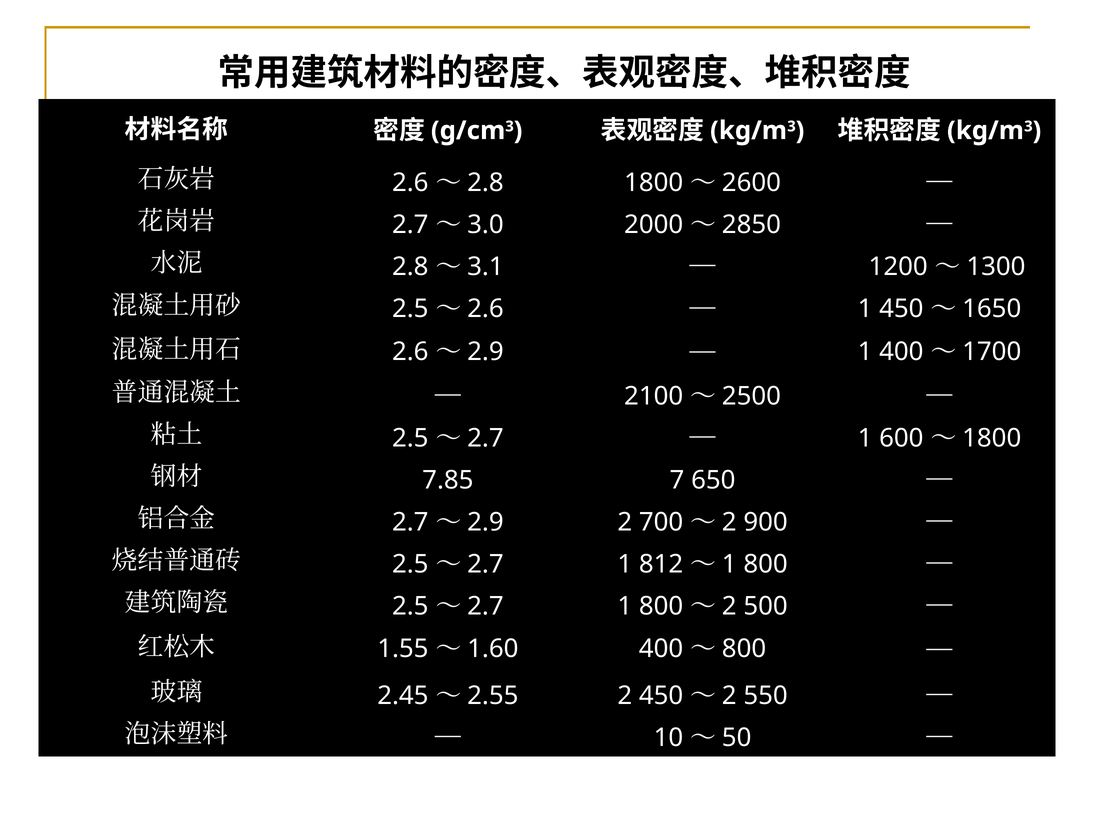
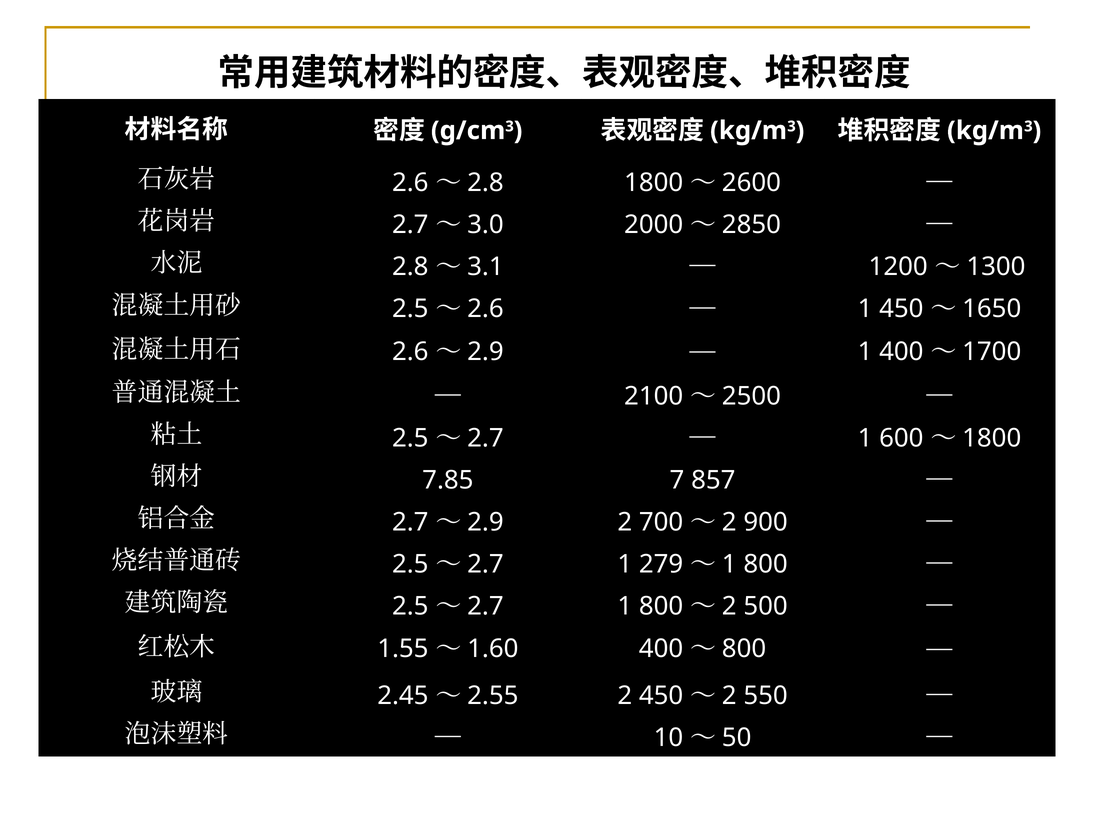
650: 650 -> 857
812: 812 -> 279
